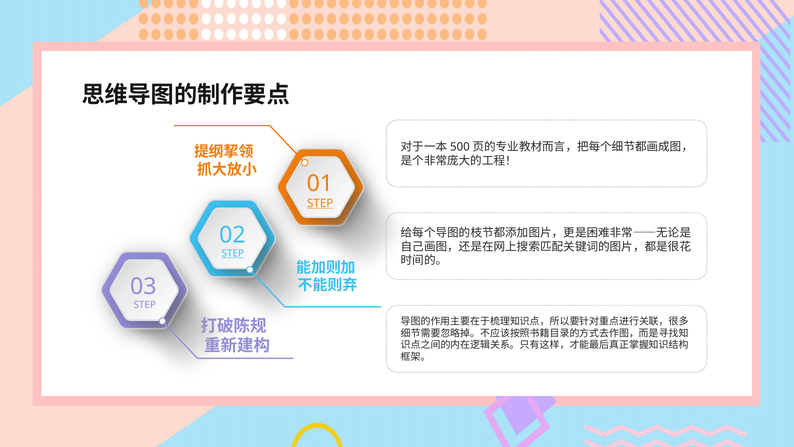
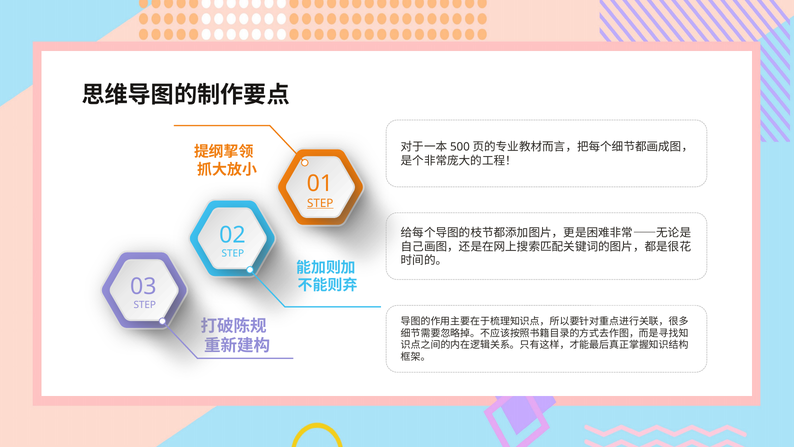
STEP at (233, 253) underline: present -> none
